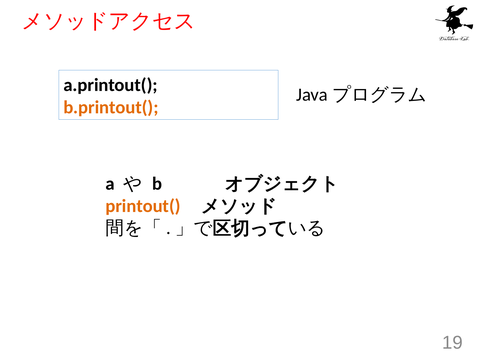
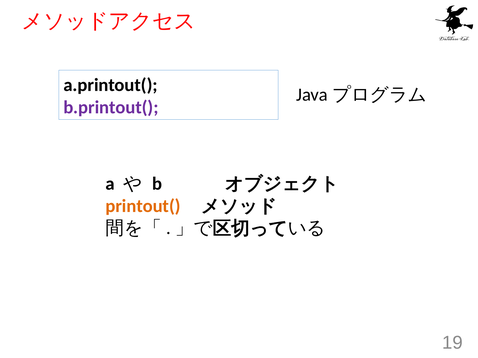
b.printout( colour: orange -> purple
